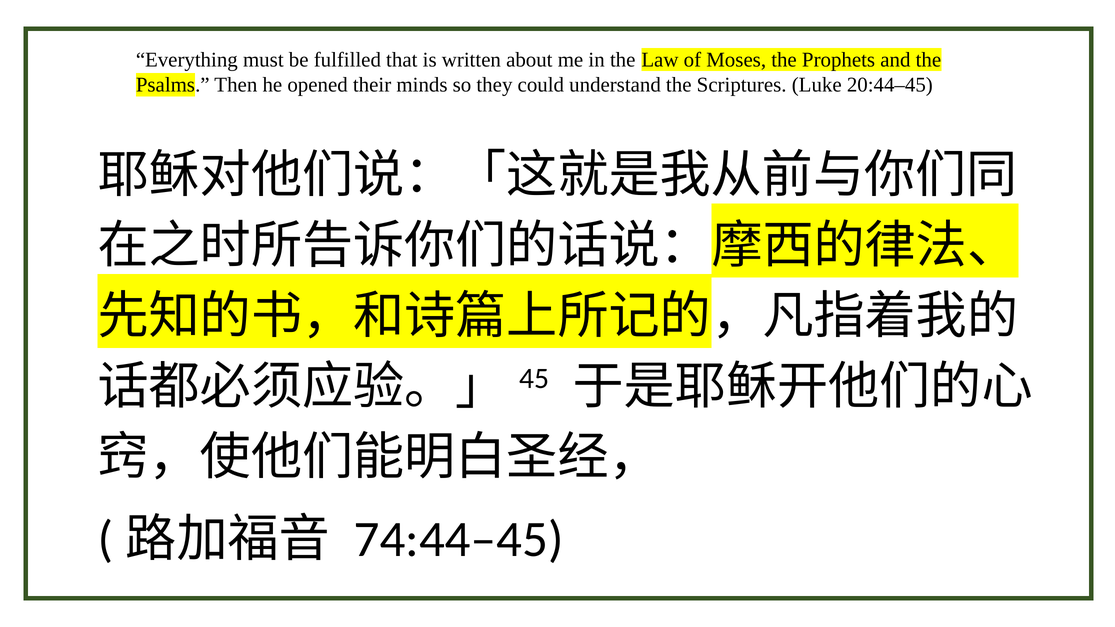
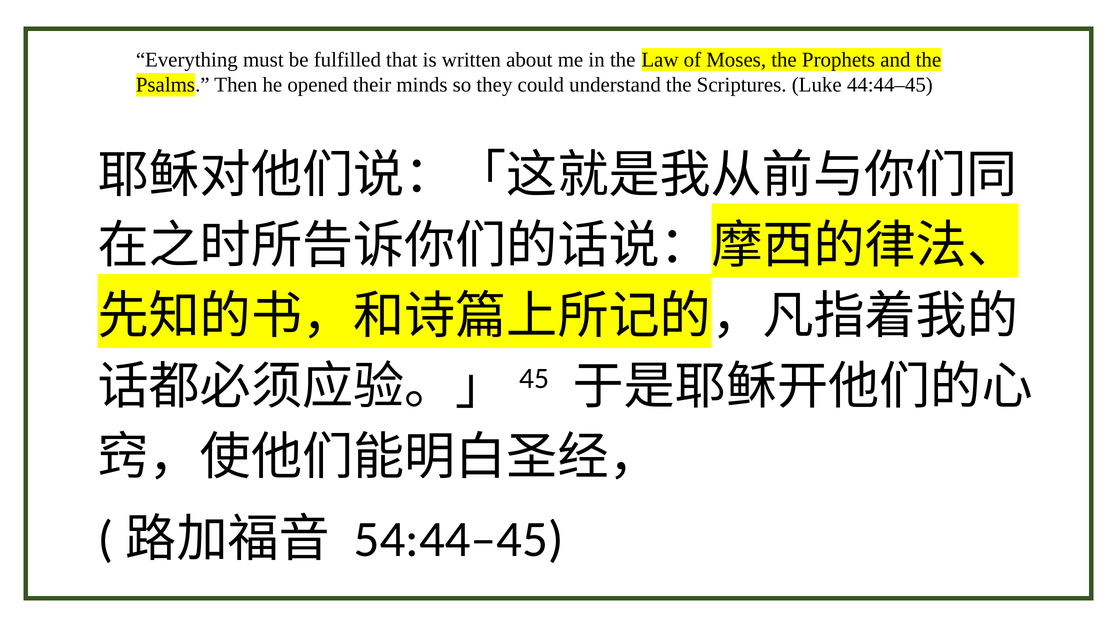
20:44–45: 20:44–45 -> 44:44–45
74:44–45: 74:44–45 -> 54:44–45
